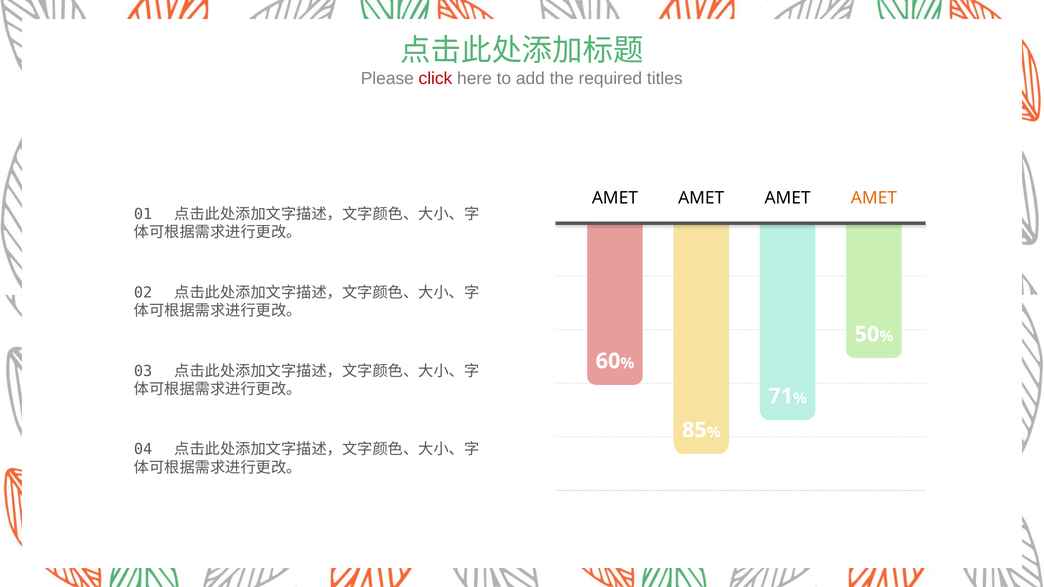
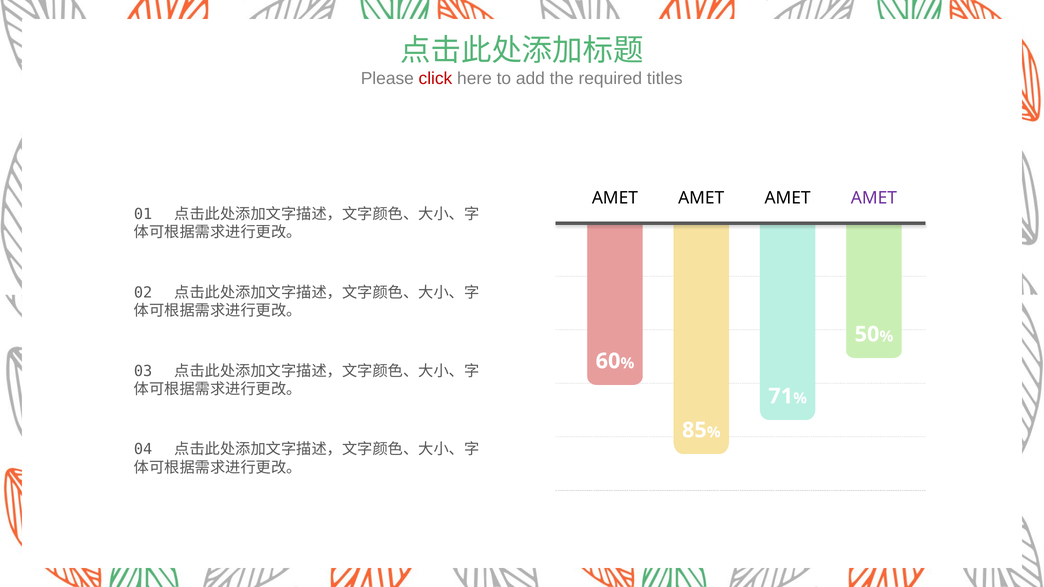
AMET at (874, 198) colour: orange -> purple
